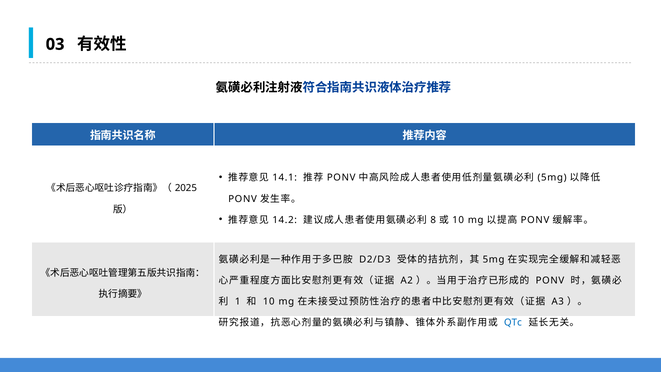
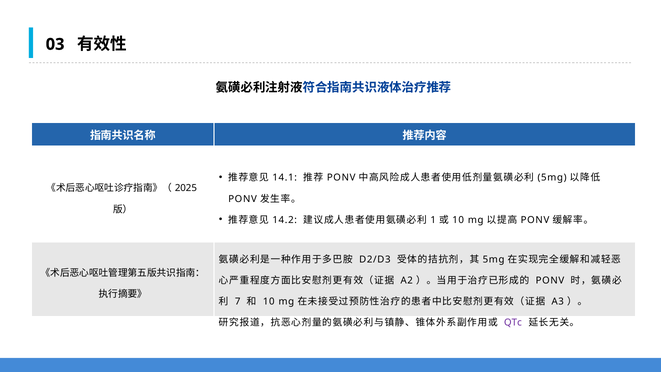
8: 8 -> 1
1: 1 -> 7
QTc colour: blue -> purple
